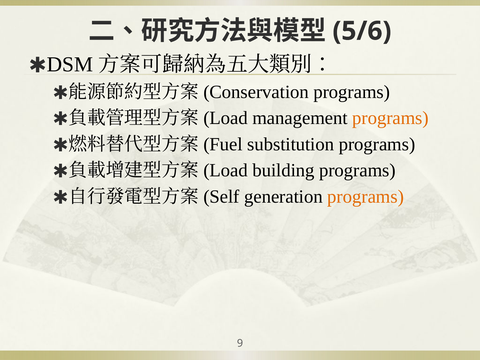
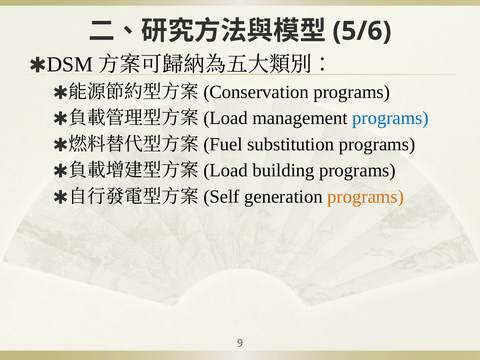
programs at (390, 118) colour: orange -> blue
